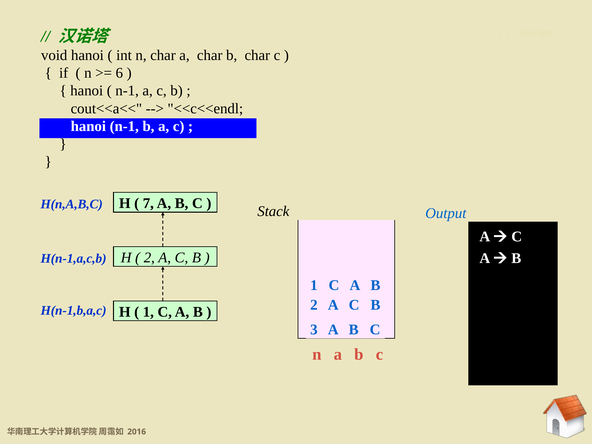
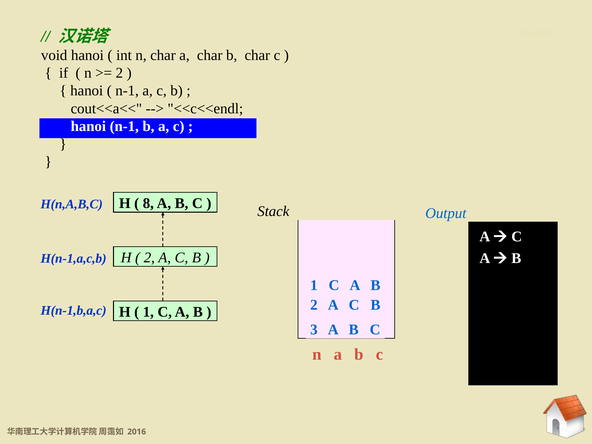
6 at (119, 73): 6 -> 2
7: 7 -> 8
